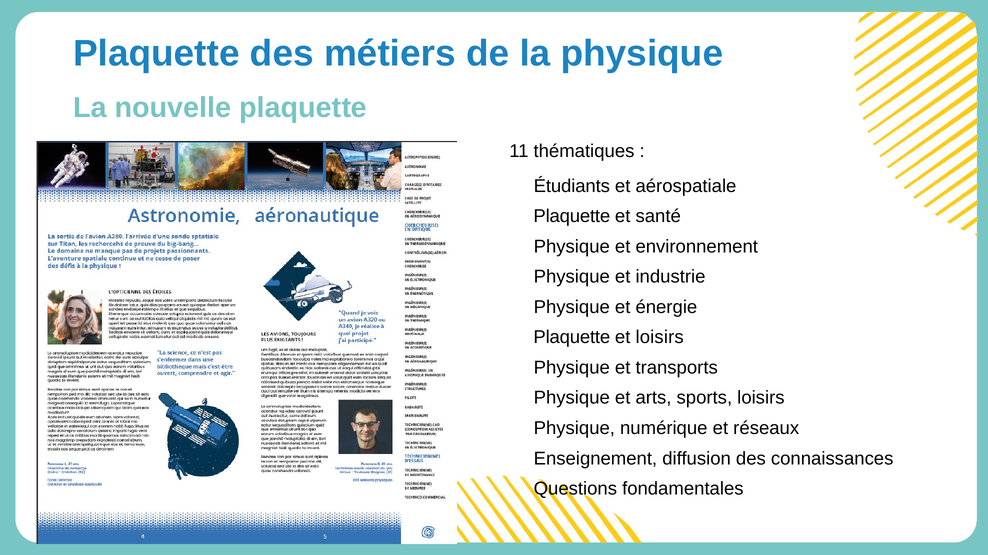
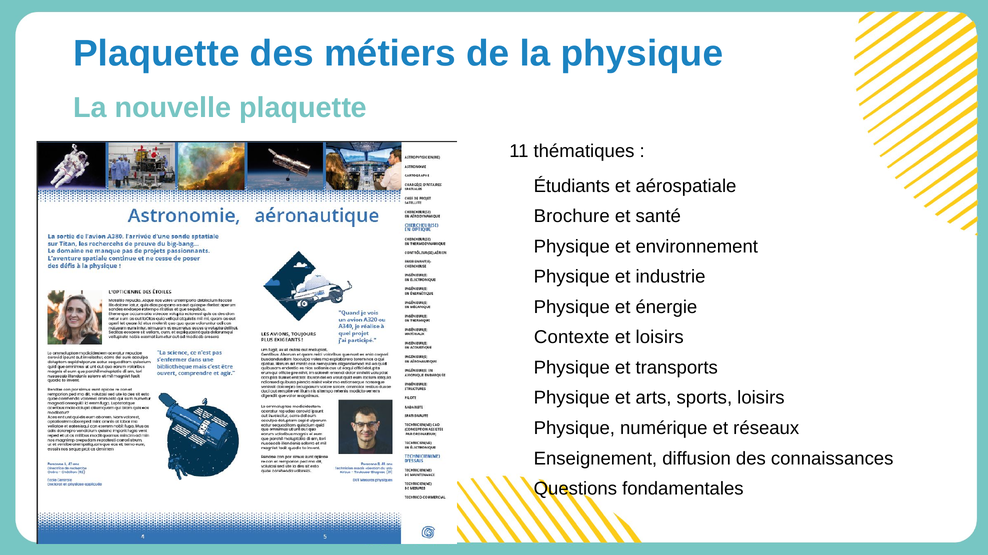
Plaquette at (572, 217): Plaquette -> Brochure
Plaquette at (572, 338): Plaquette -> Contexte
